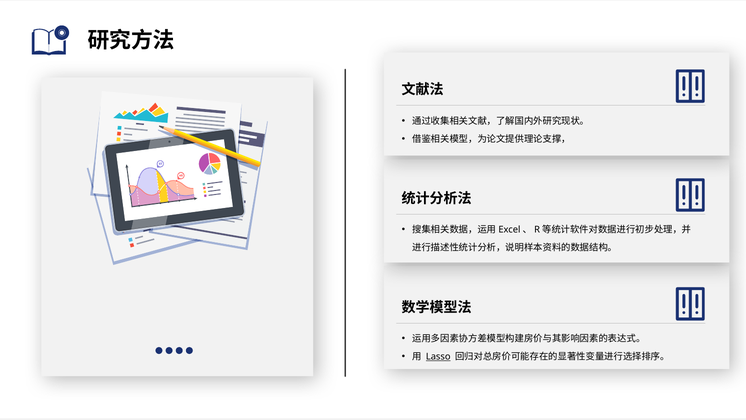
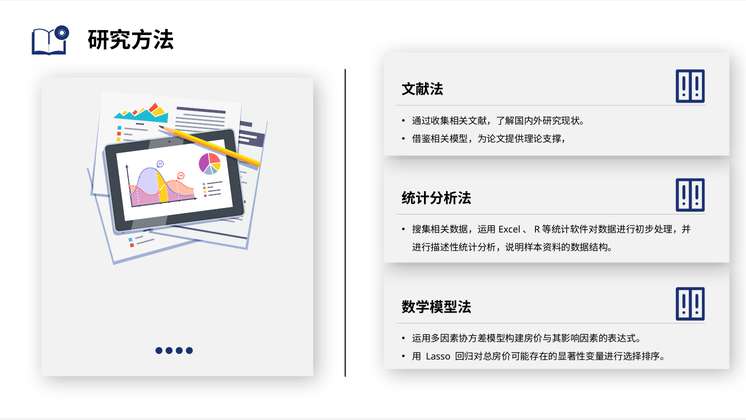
Lasso underline: present -> none
